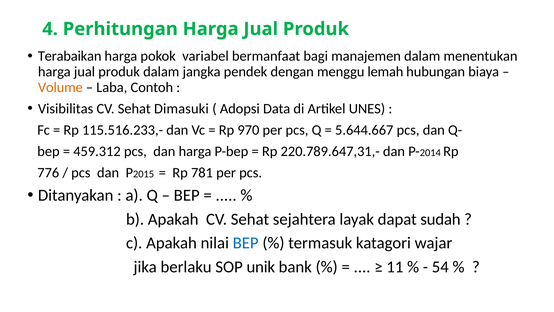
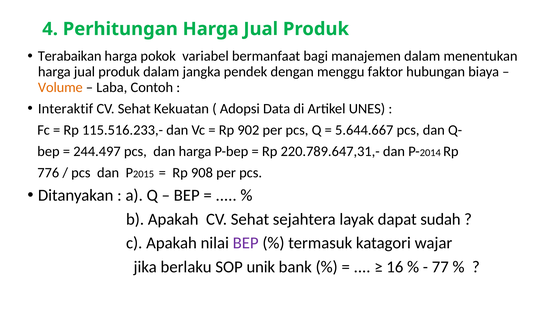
lemah: lemah -> faktor
Visibilitas: Visibilitas -> Interaktif
Dimasuki: Dimasuki -> Kekuatan
970: 970 -> 902
459.312: 459.312 -> 244.497
781: 781 -> 908
BEP at (246, 243) colour: blue -> purple
11: 11 -> 16
54: 54 -> 77
